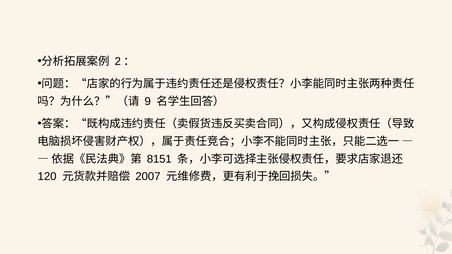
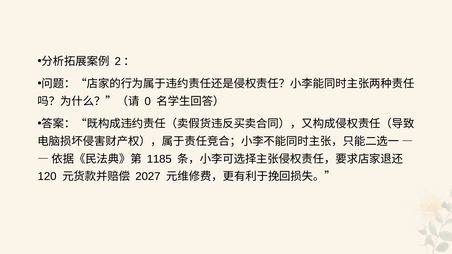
9: 9 -> 0
8151: 8151 -> 1185
2007: 2007 -> 2027
